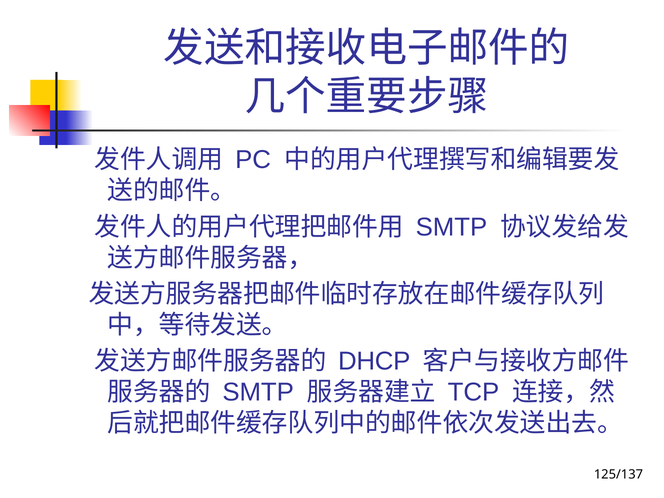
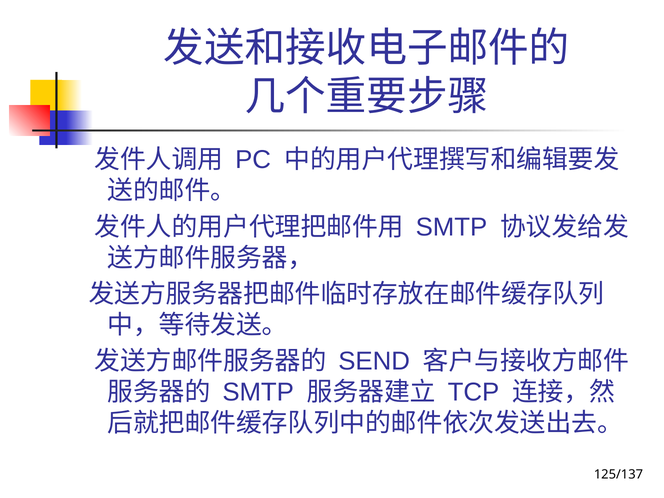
DHCP: DHCP -> SEND
